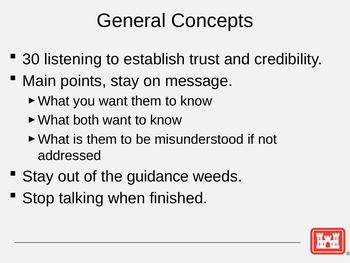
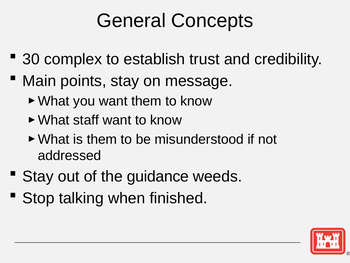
listening: listening -> complex
both: both -> staff
